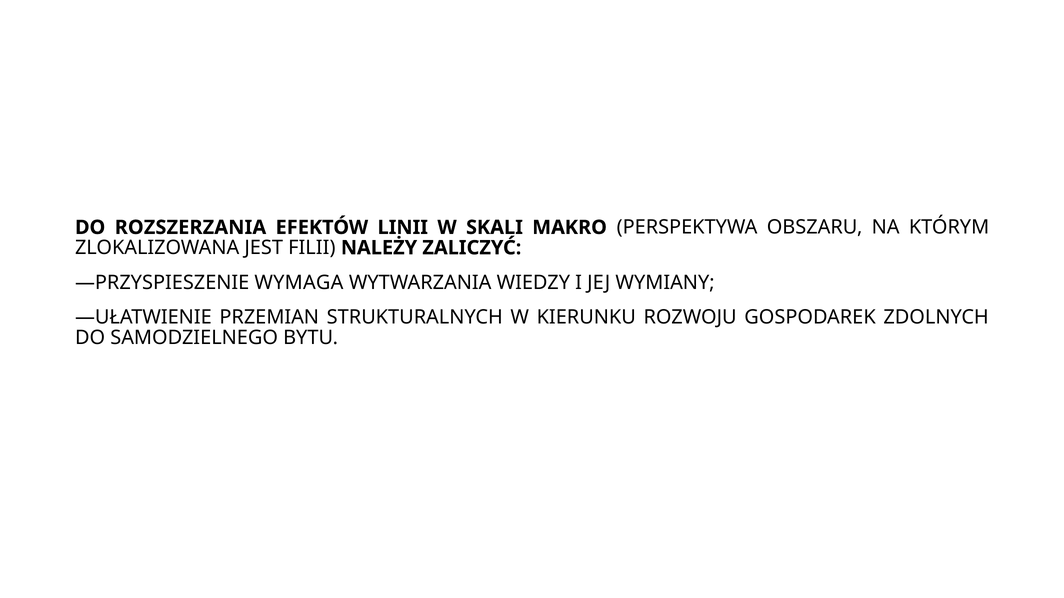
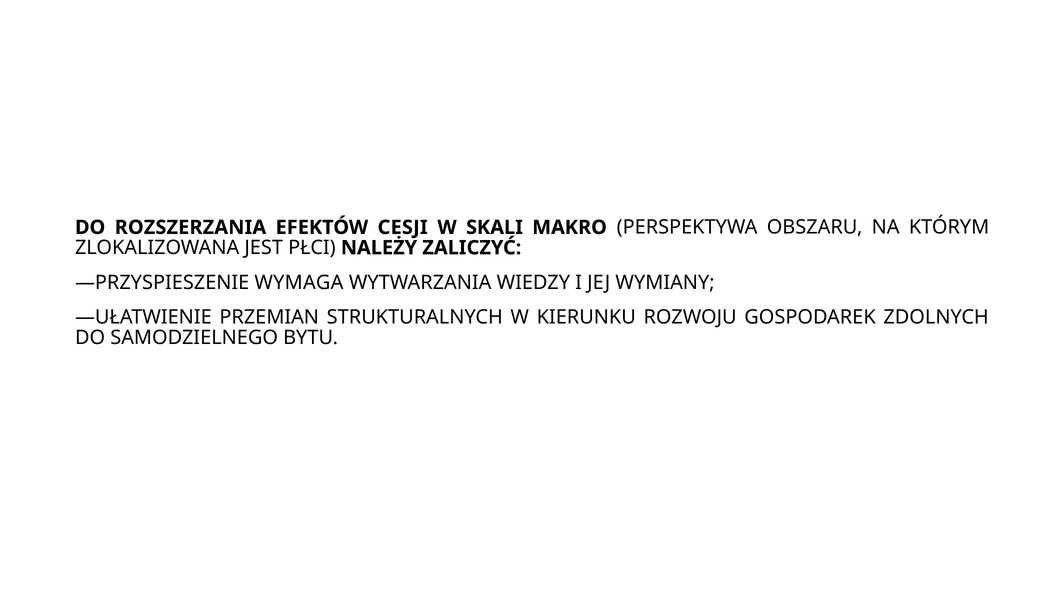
LINII: LINII -> CESJI
FILII: FILII -> PŁCI
